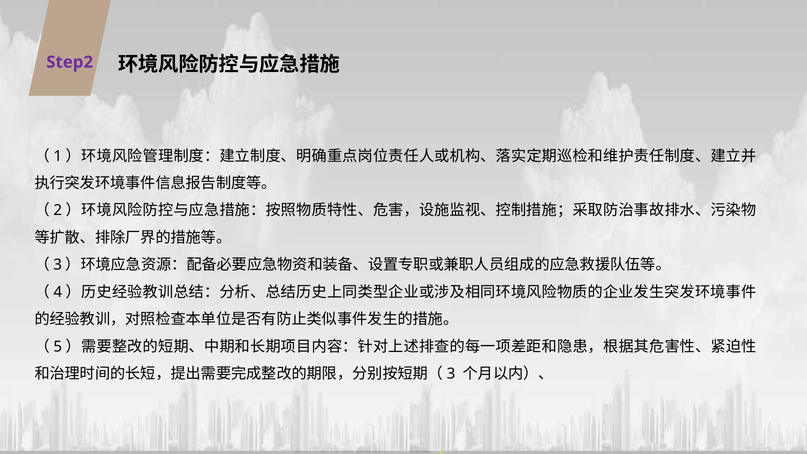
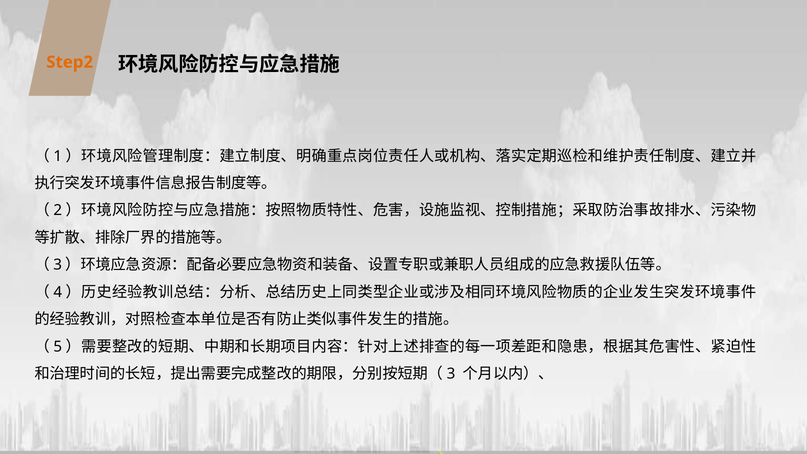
Step2 colour: purple -> orange
